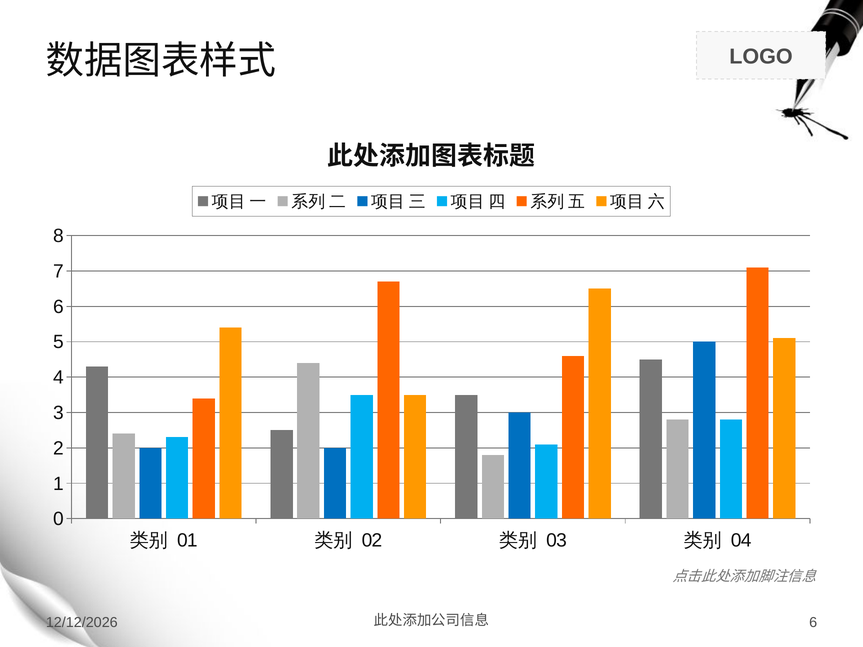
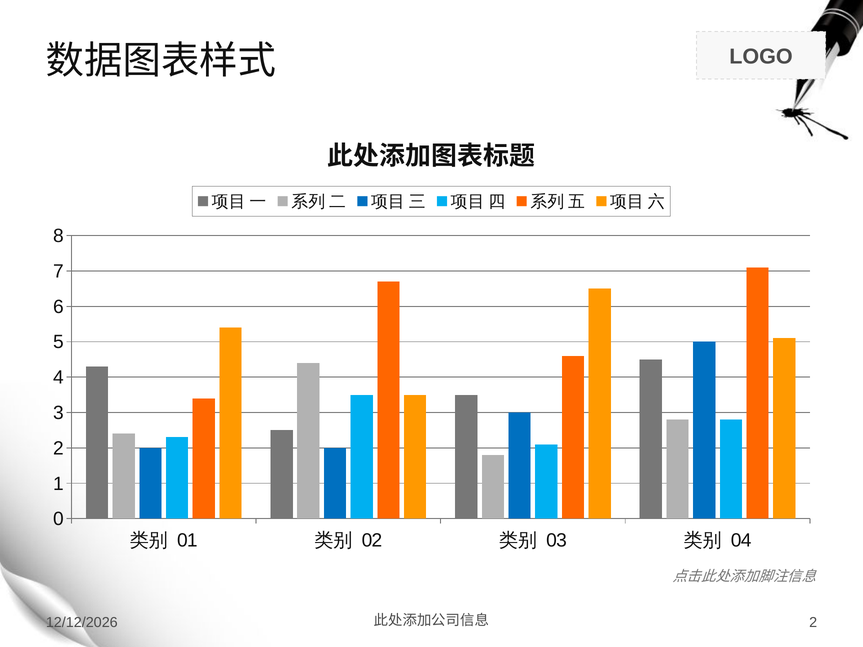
6 at (813, 623): 6 -> 2
